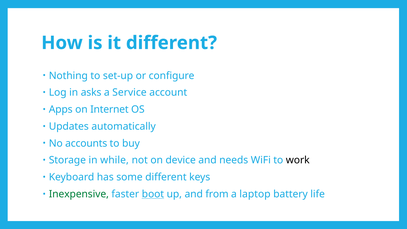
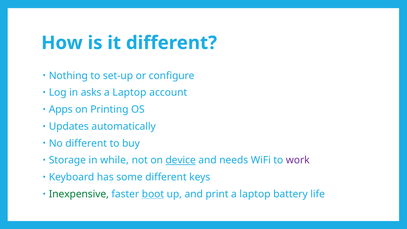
Service at (129, 93): Service -> Laptop
Internet: Internet -> Printing
No accounts: accounts -> different
device underline: none -> present
work colour: black -> purple
from: from -> print
